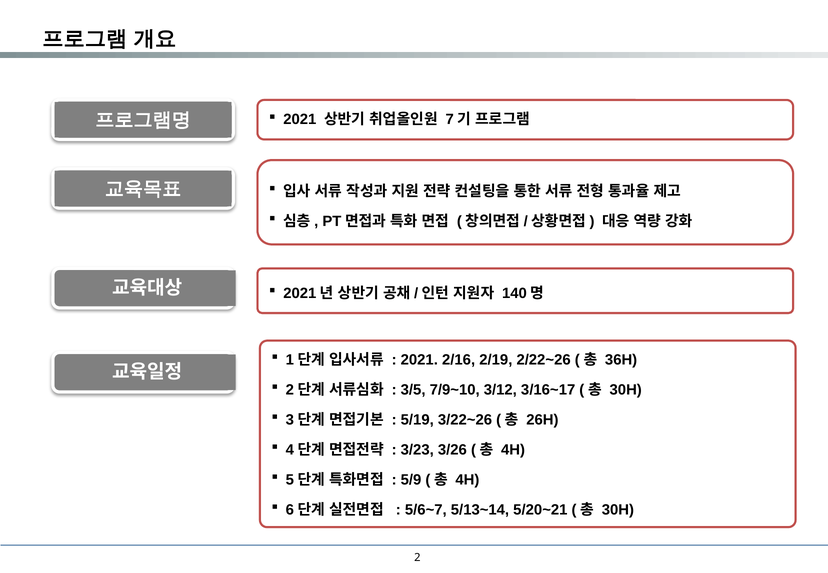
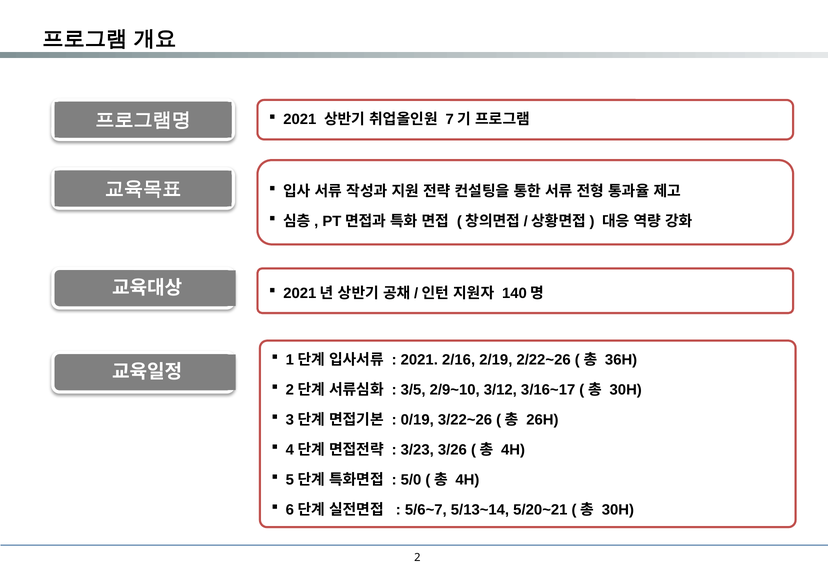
7/9~10: 7/9~10 -> 2/9~10
5/19: 5/19 -> 0/19
5/9: 5/9 -> 5/0
